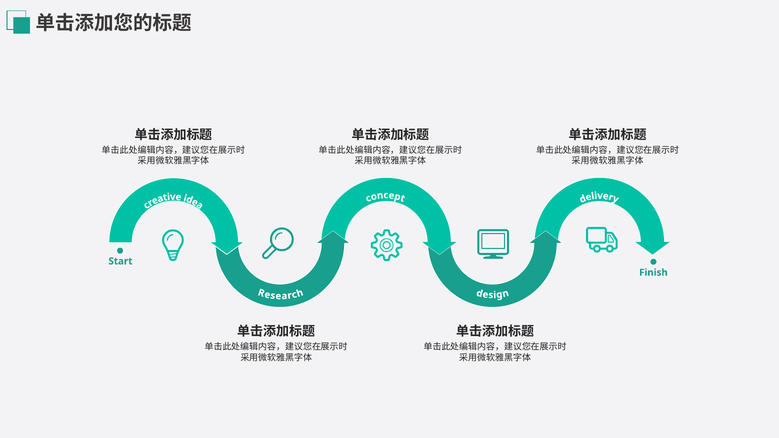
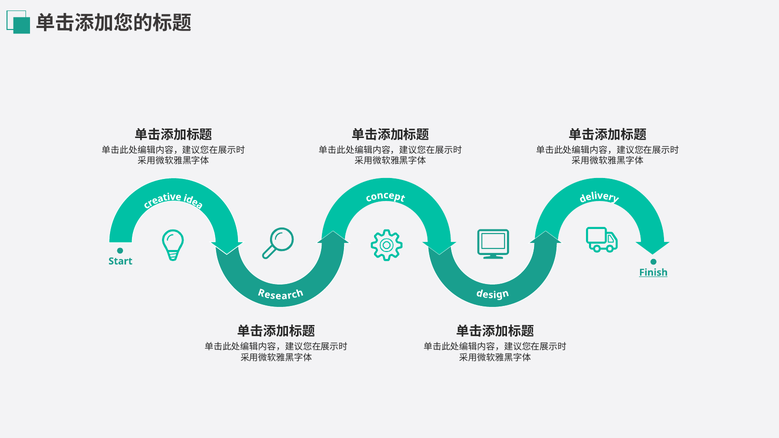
Finish underline: none -> present
